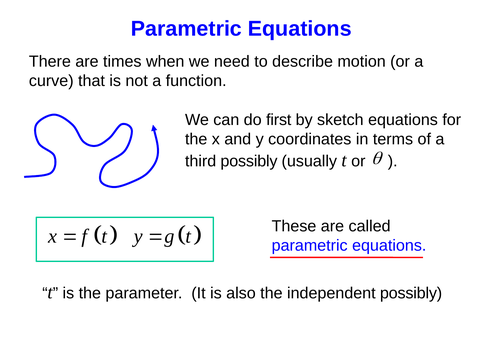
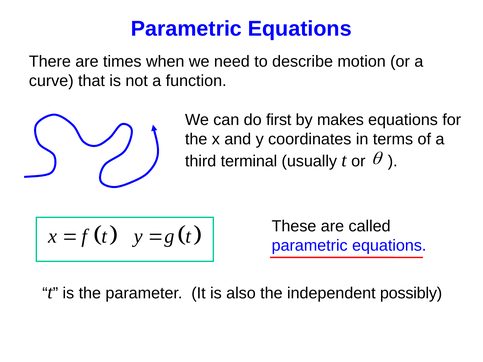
sketch: sketch -> makes
third possibly: possibly -> terminal
